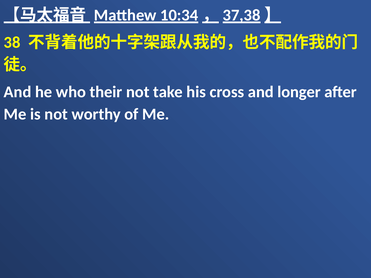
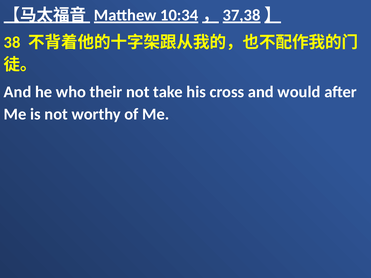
longer: longer -> would
